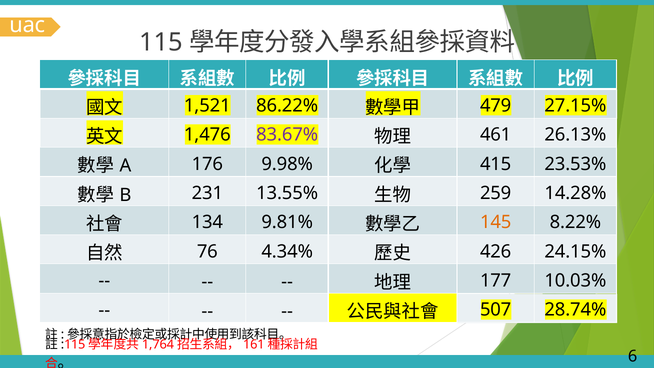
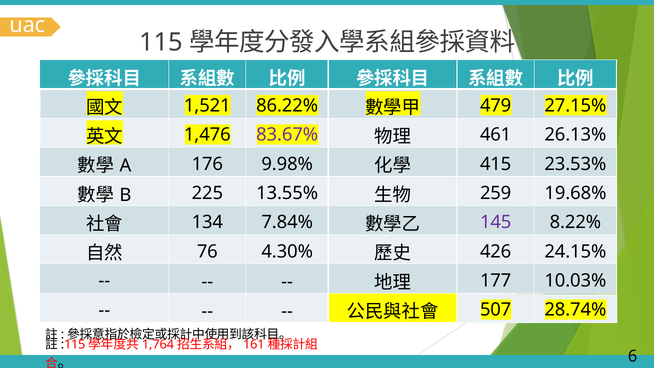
231: 231 -> 225
14.28%: 14.28% -> 19.68%
9.81%: 9.81% -> 7.84%
145 colour: orange -> purple
4.34%: 4.34% -> 4.30%
